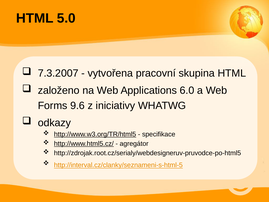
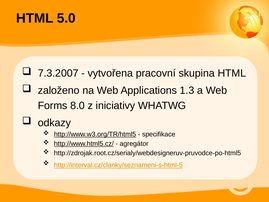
6.0: 6.0 -> 1.3
9.6: 9.6 -> 8.0
